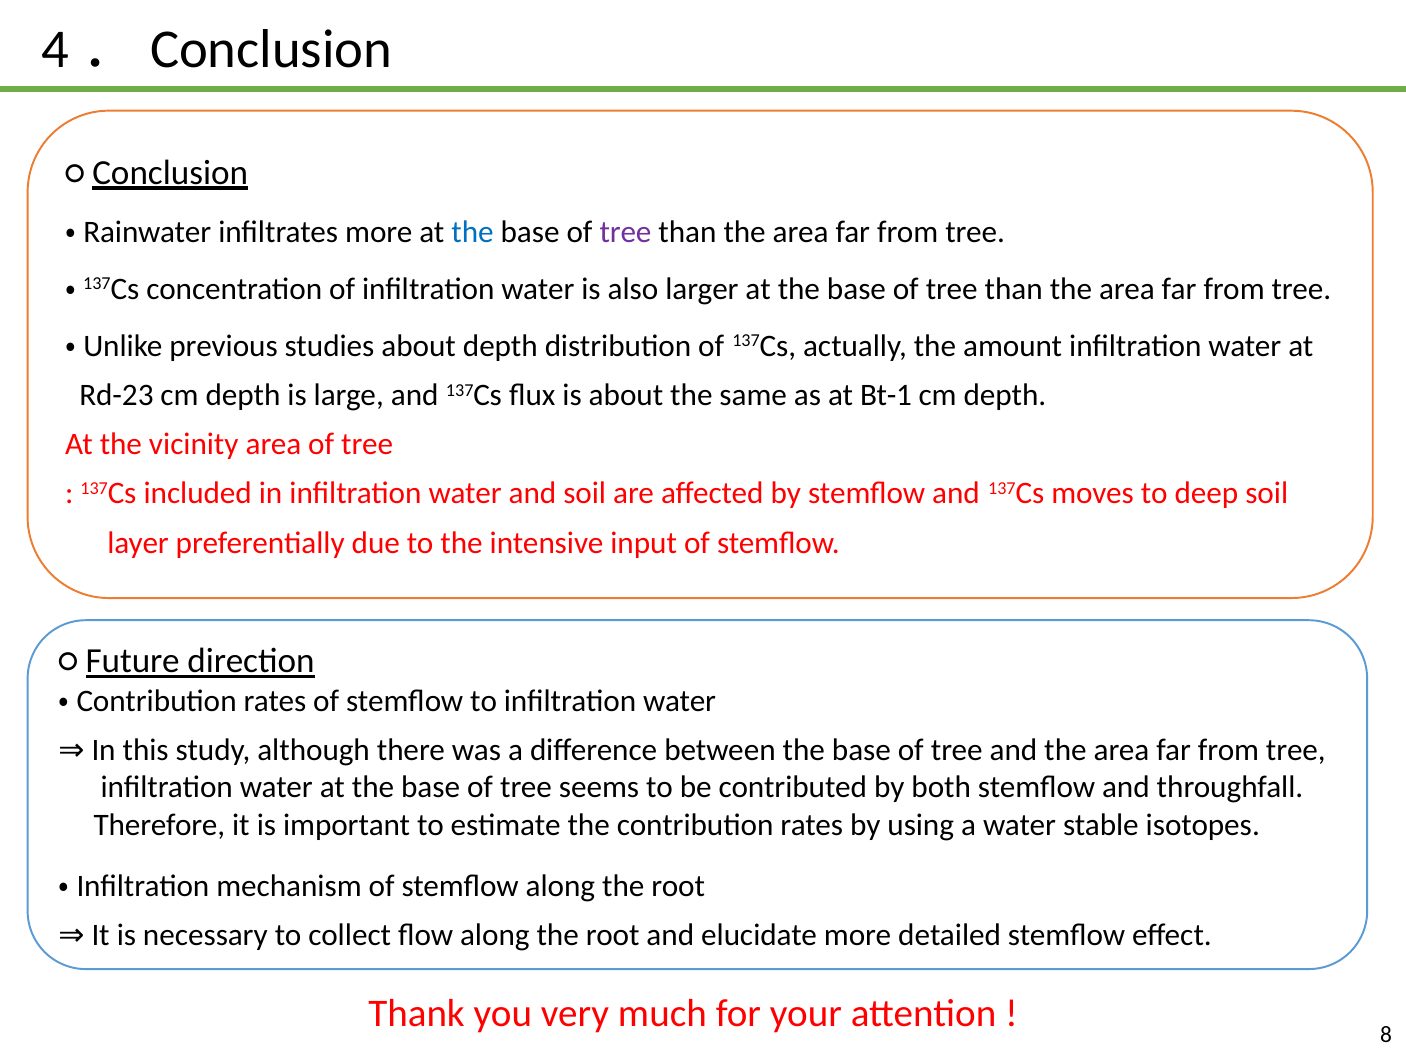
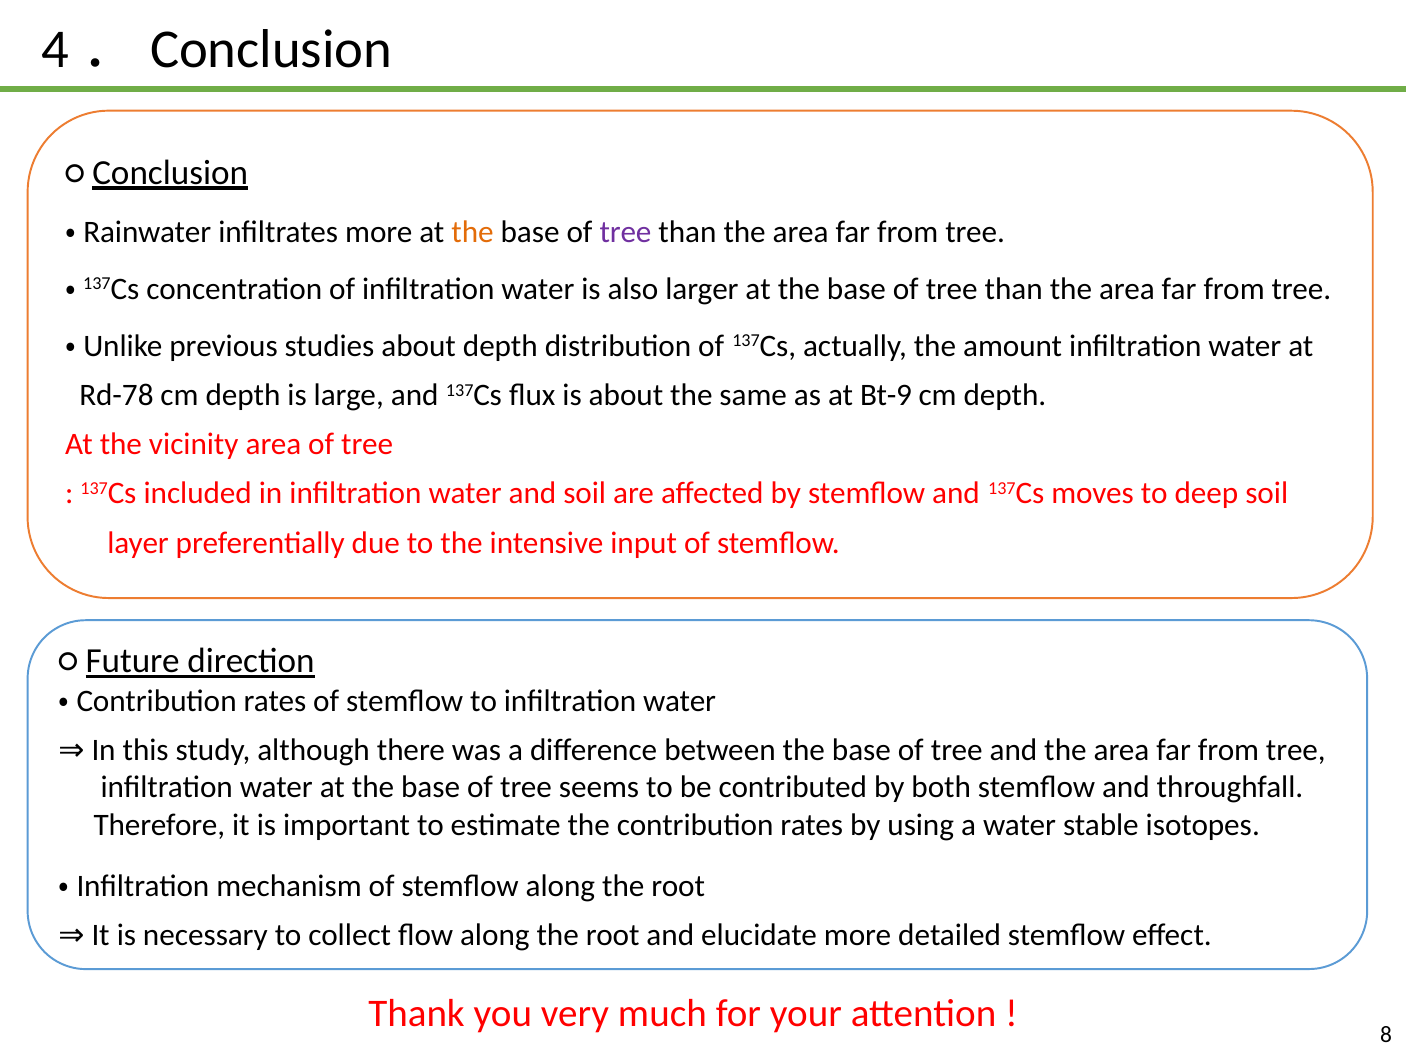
the at (473, 232) colour: blue -> orange
Rd-23: Rd-23 -> Rd-78
Bt-1: Bt-1 -> Bt-9
